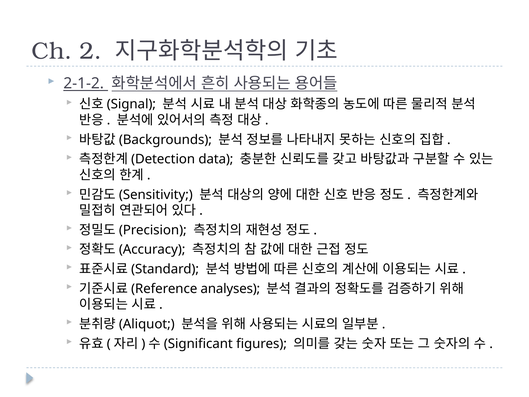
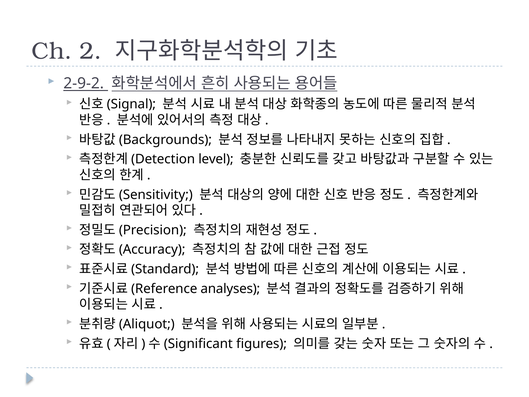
2-1-2: 2-1-2 -> 2-9-2
data: data -> level
